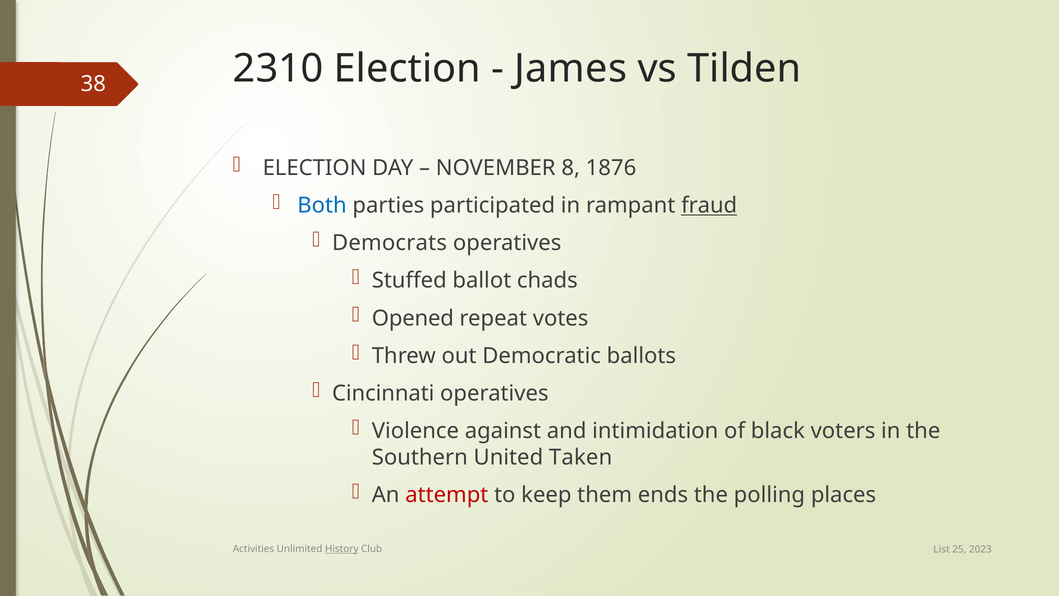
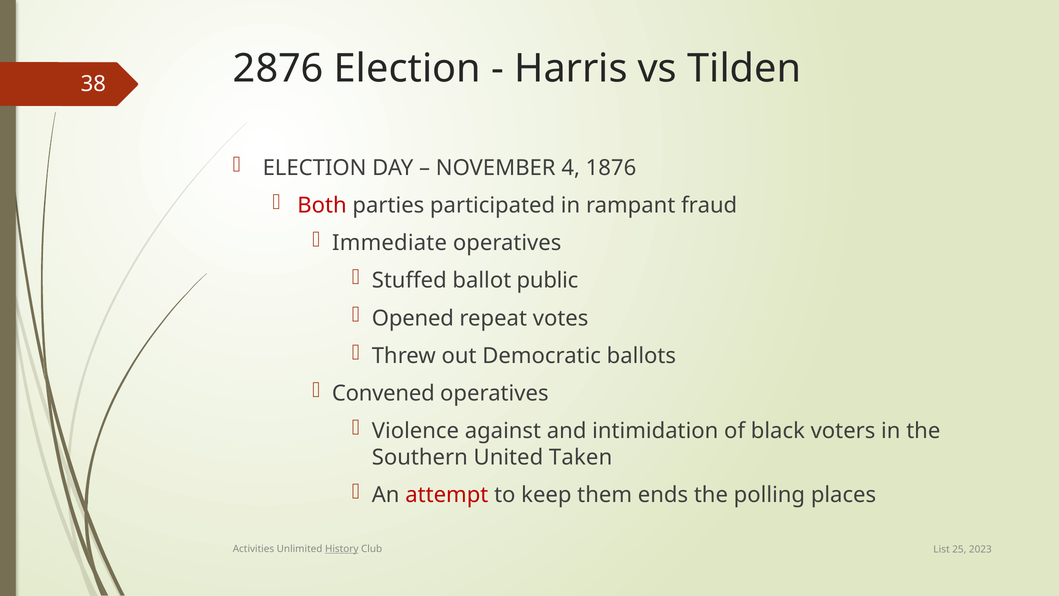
2310: 2310 -> 2876
James: James -> Harris
8: 8 -> 4
Both colour: blue -> red
fraud underline: present -> none
Democrats: Democrats -> Immediate
chads: chads -> public
Cincinnati: Cincinnati -> Convened
